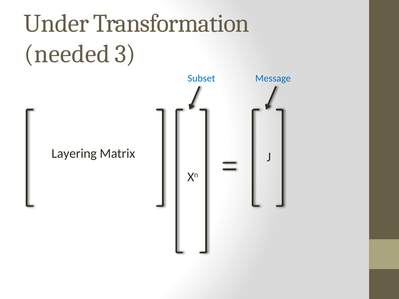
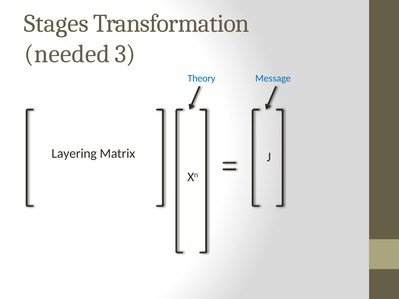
Under: Under -> Stages
Subset: Subset -> Theory
